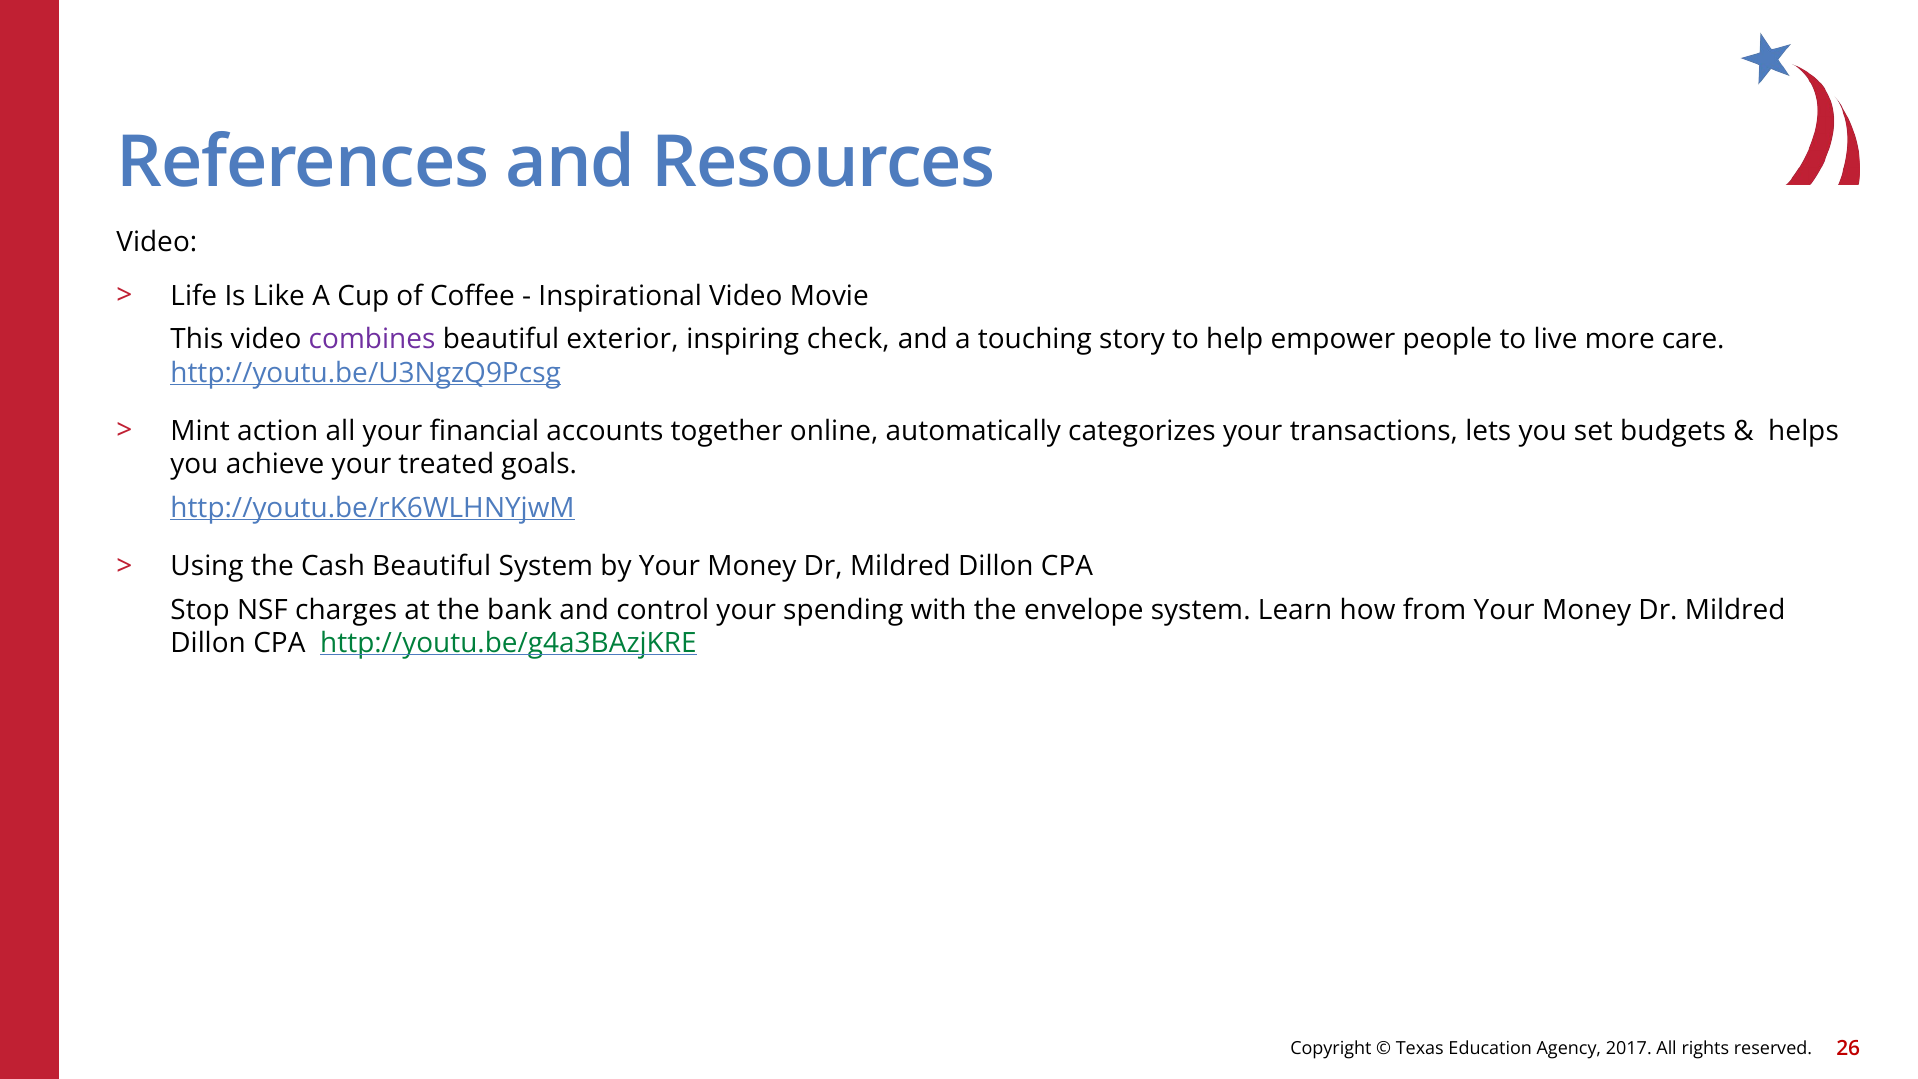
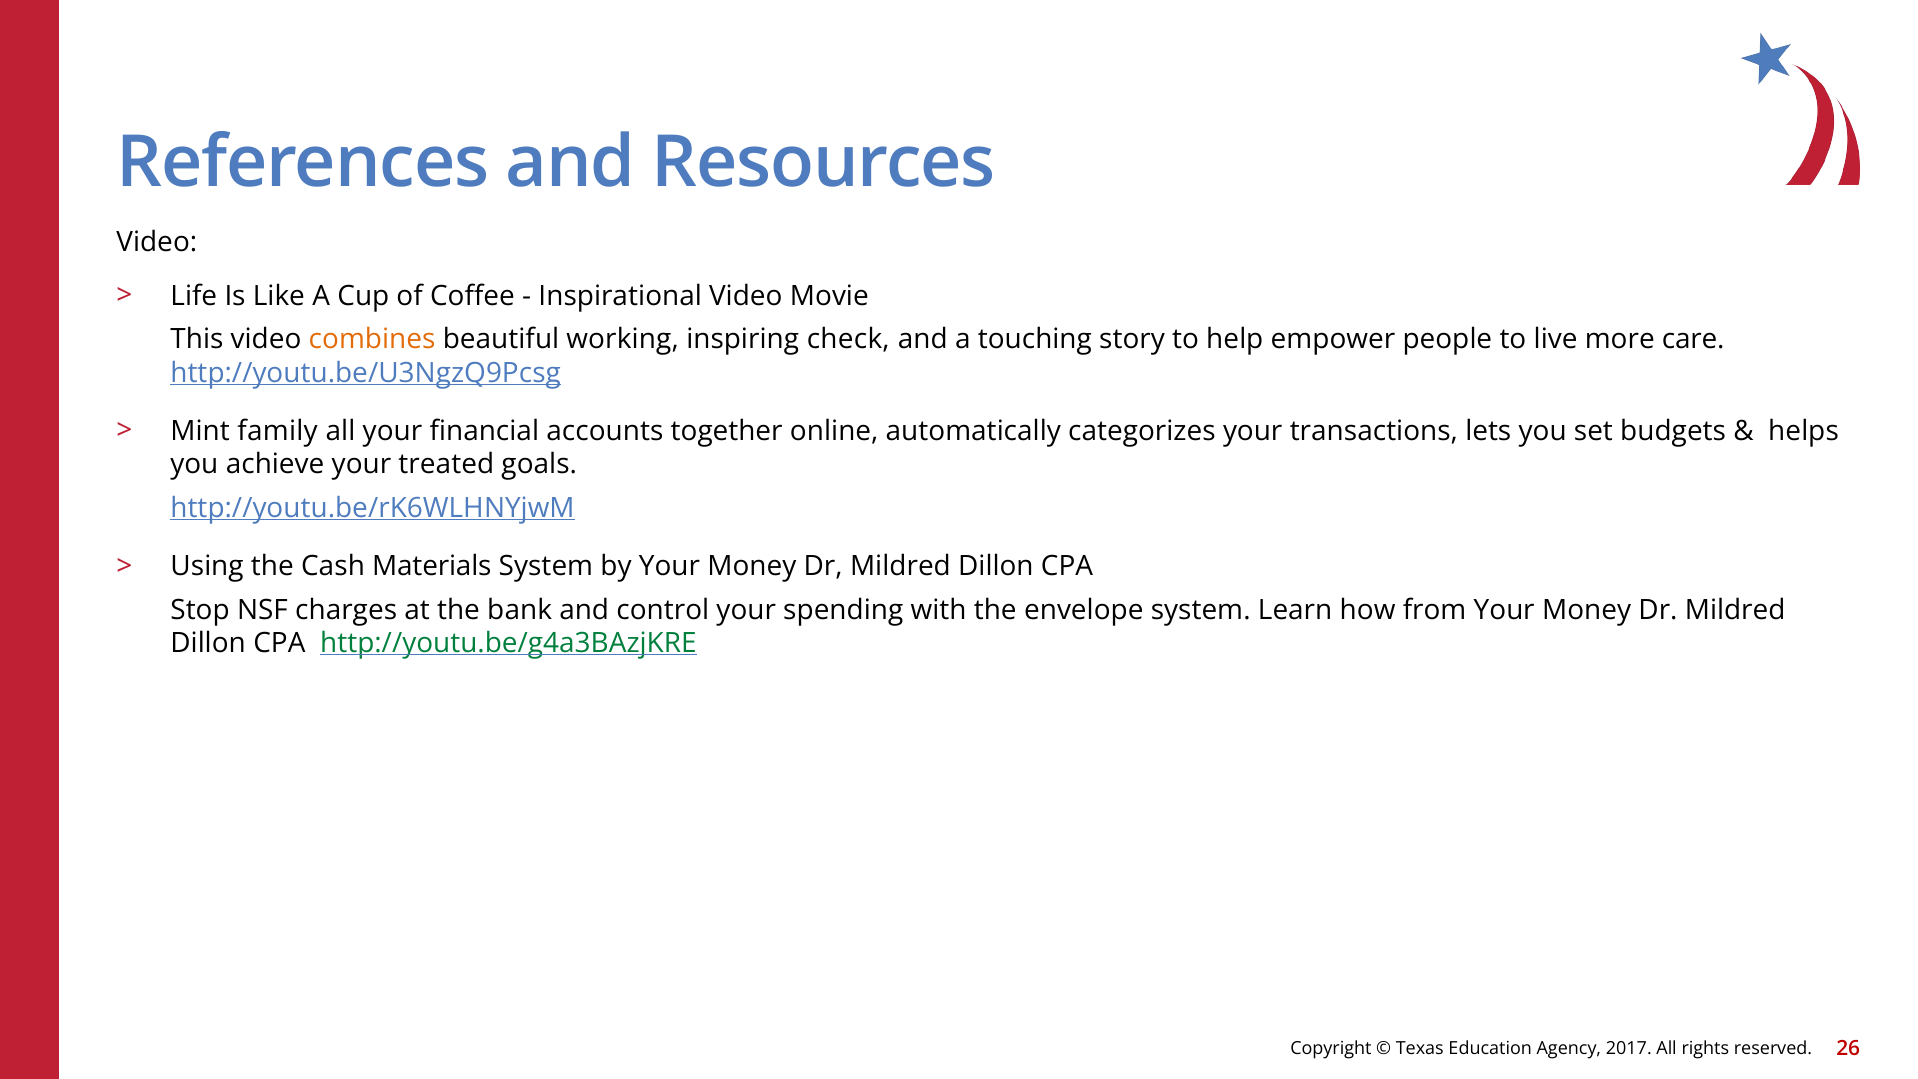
combines colour: purple -> orange
exterior: exterior -> working
action: action -> family
Cash Beautiful: Beautiful -> Materials
